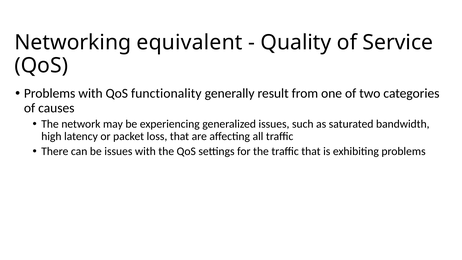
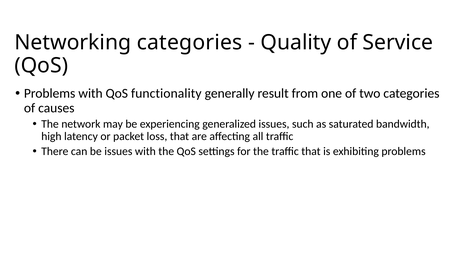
Networking equivalent: equivalent -> categories
